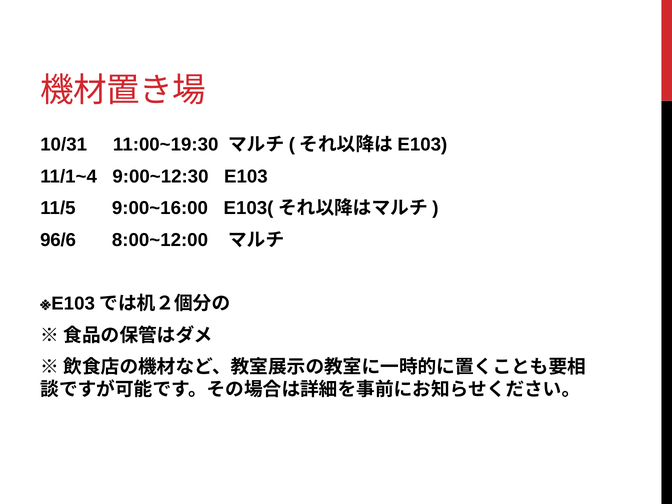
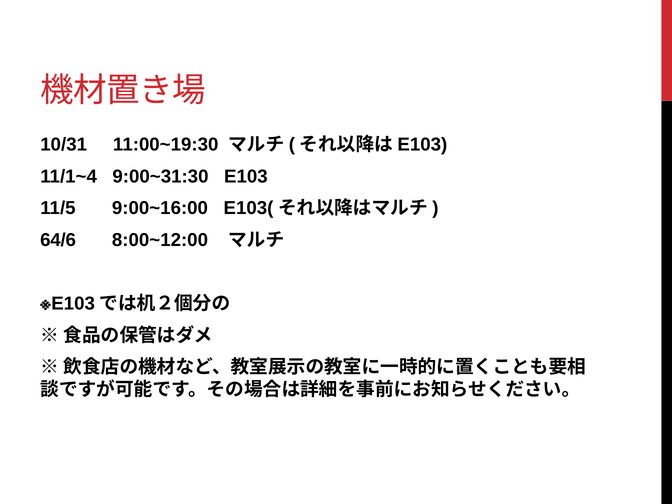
9:00~12:30: 9:00~12:30 -> 9:00~31:30
96/6: 96/6 -> 64/6
